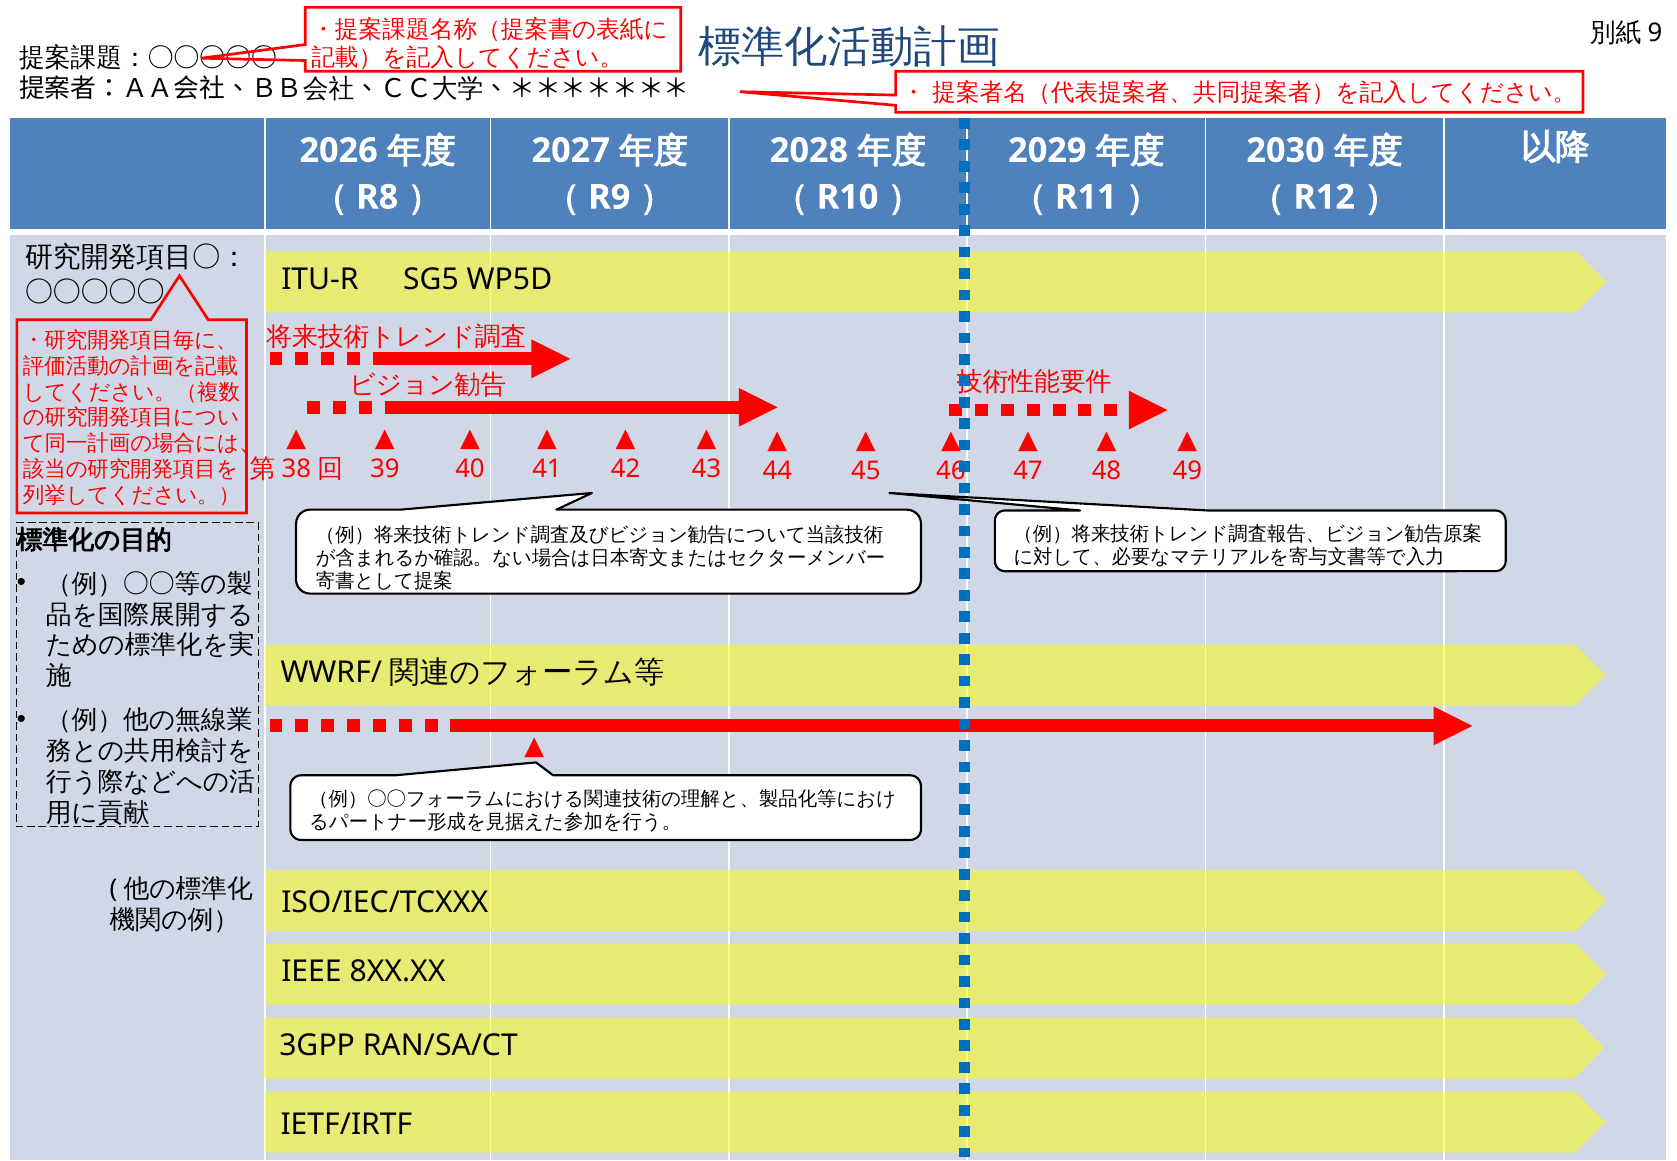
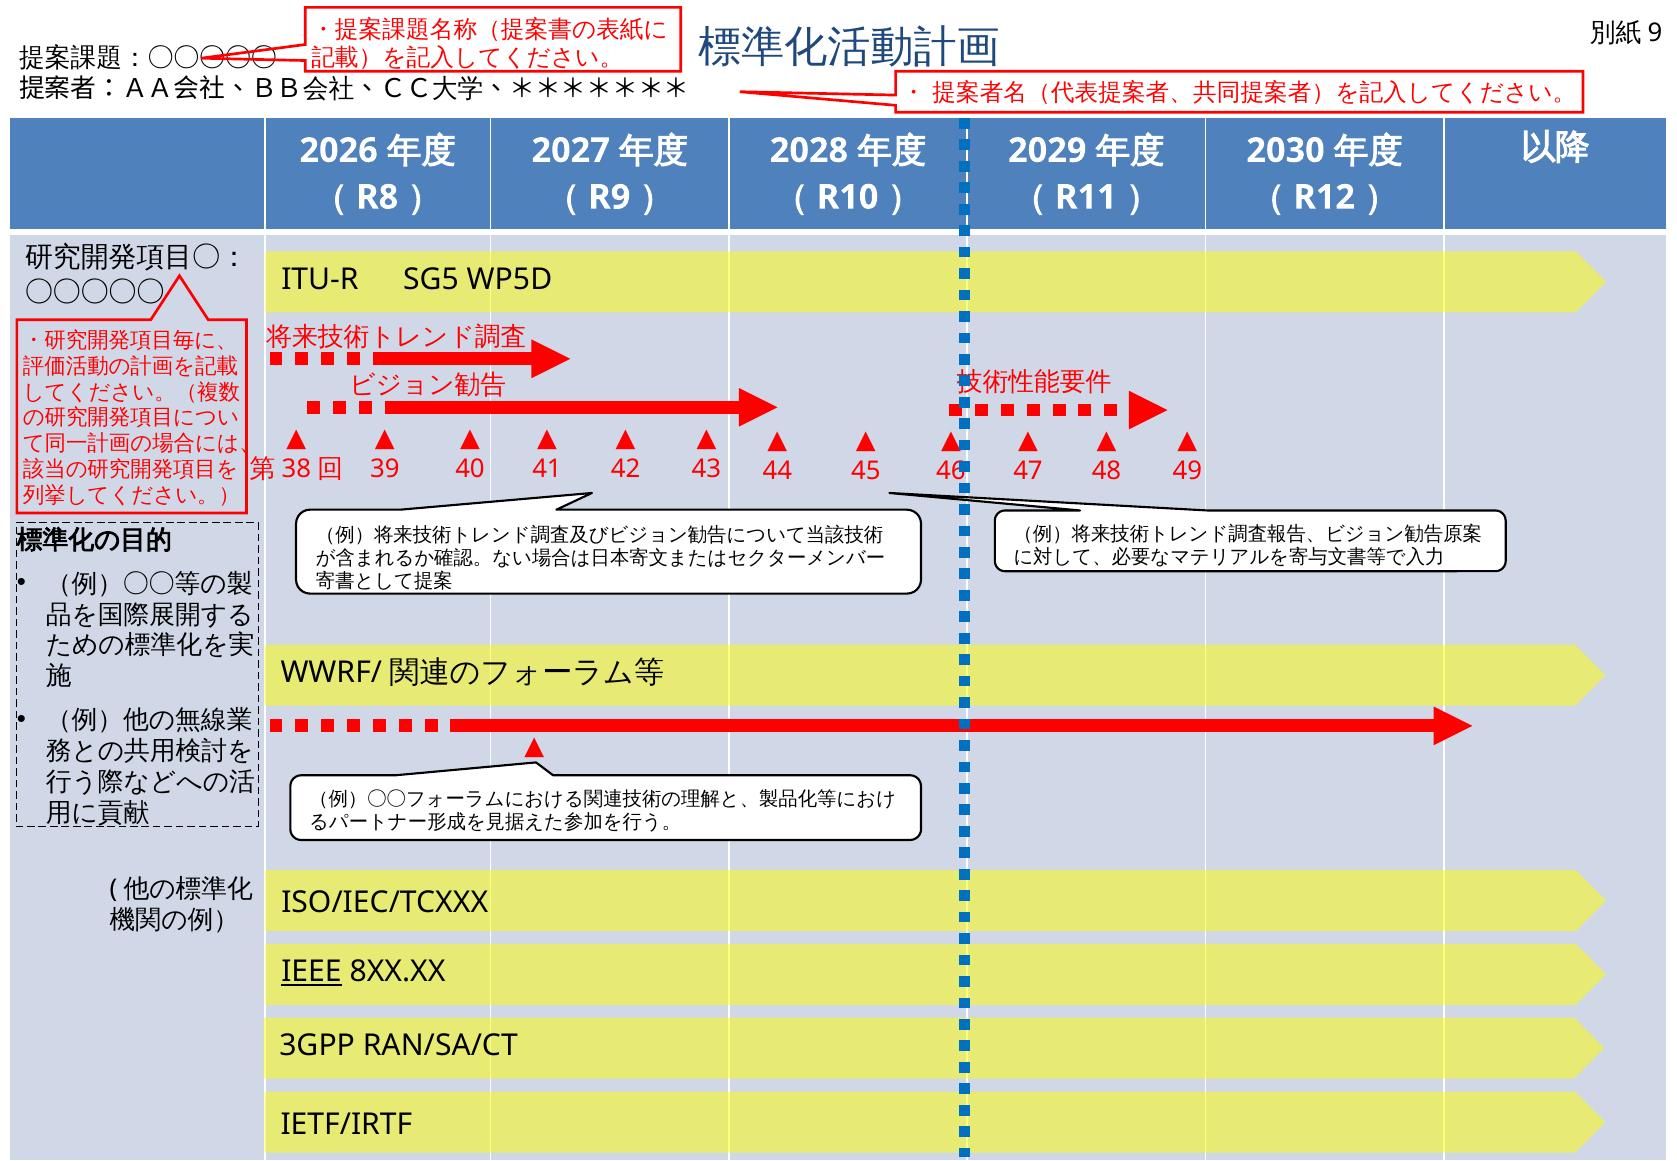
IEEE underline: none -> present
